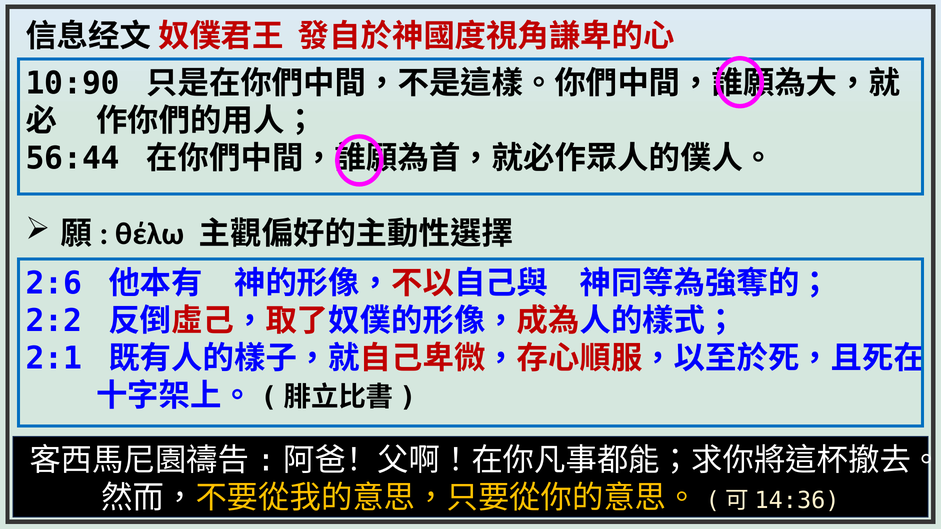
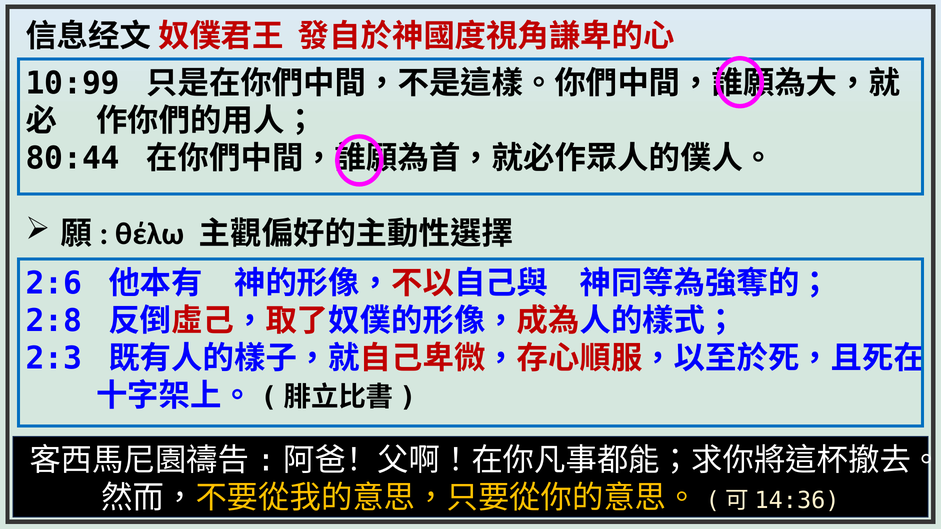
10:90: 10:90 -> 10:99
56:44: 56:44 -> 80:44
2:2: 2:2 -> 2:8
2:1: 2:1 -> 2:3
